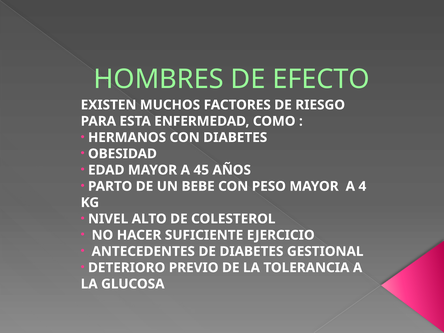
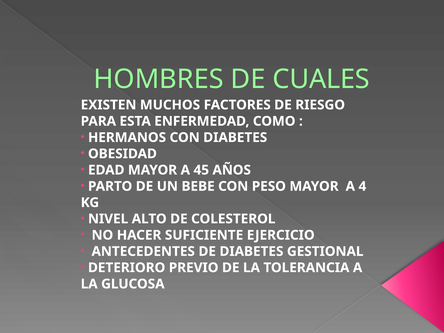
EFECTO: EFECTO -> CUALES
